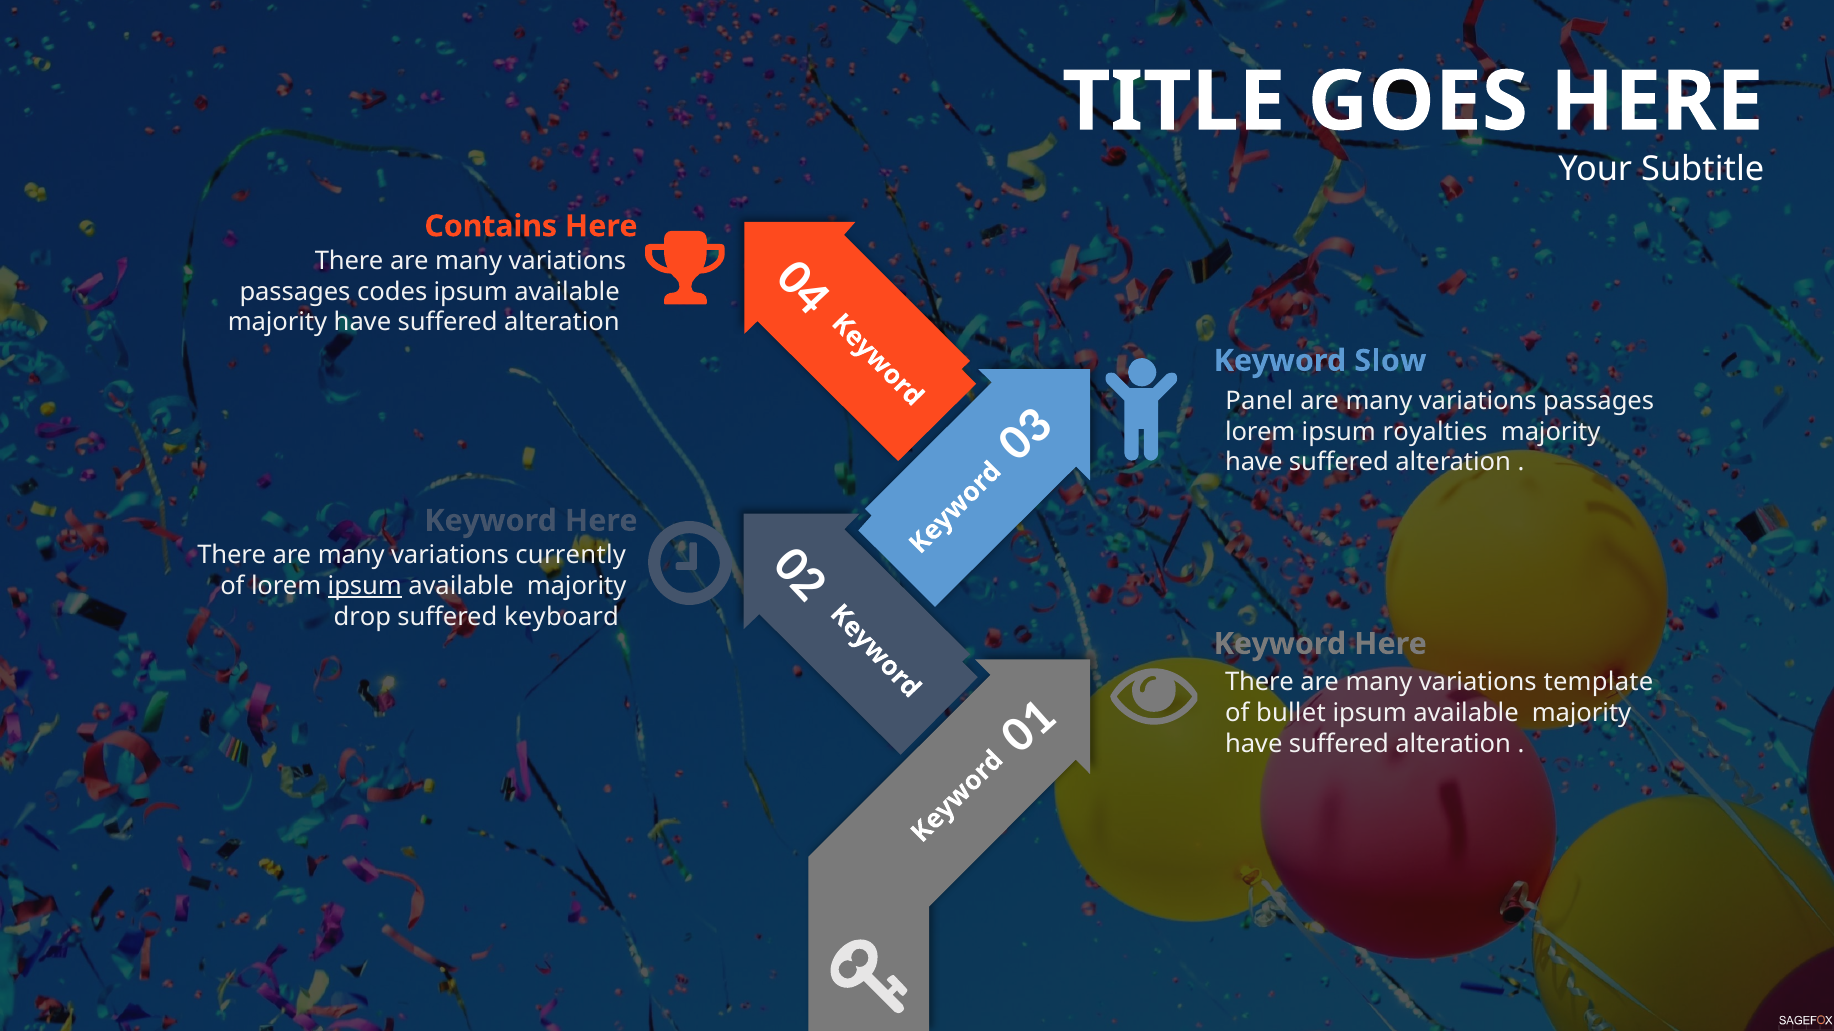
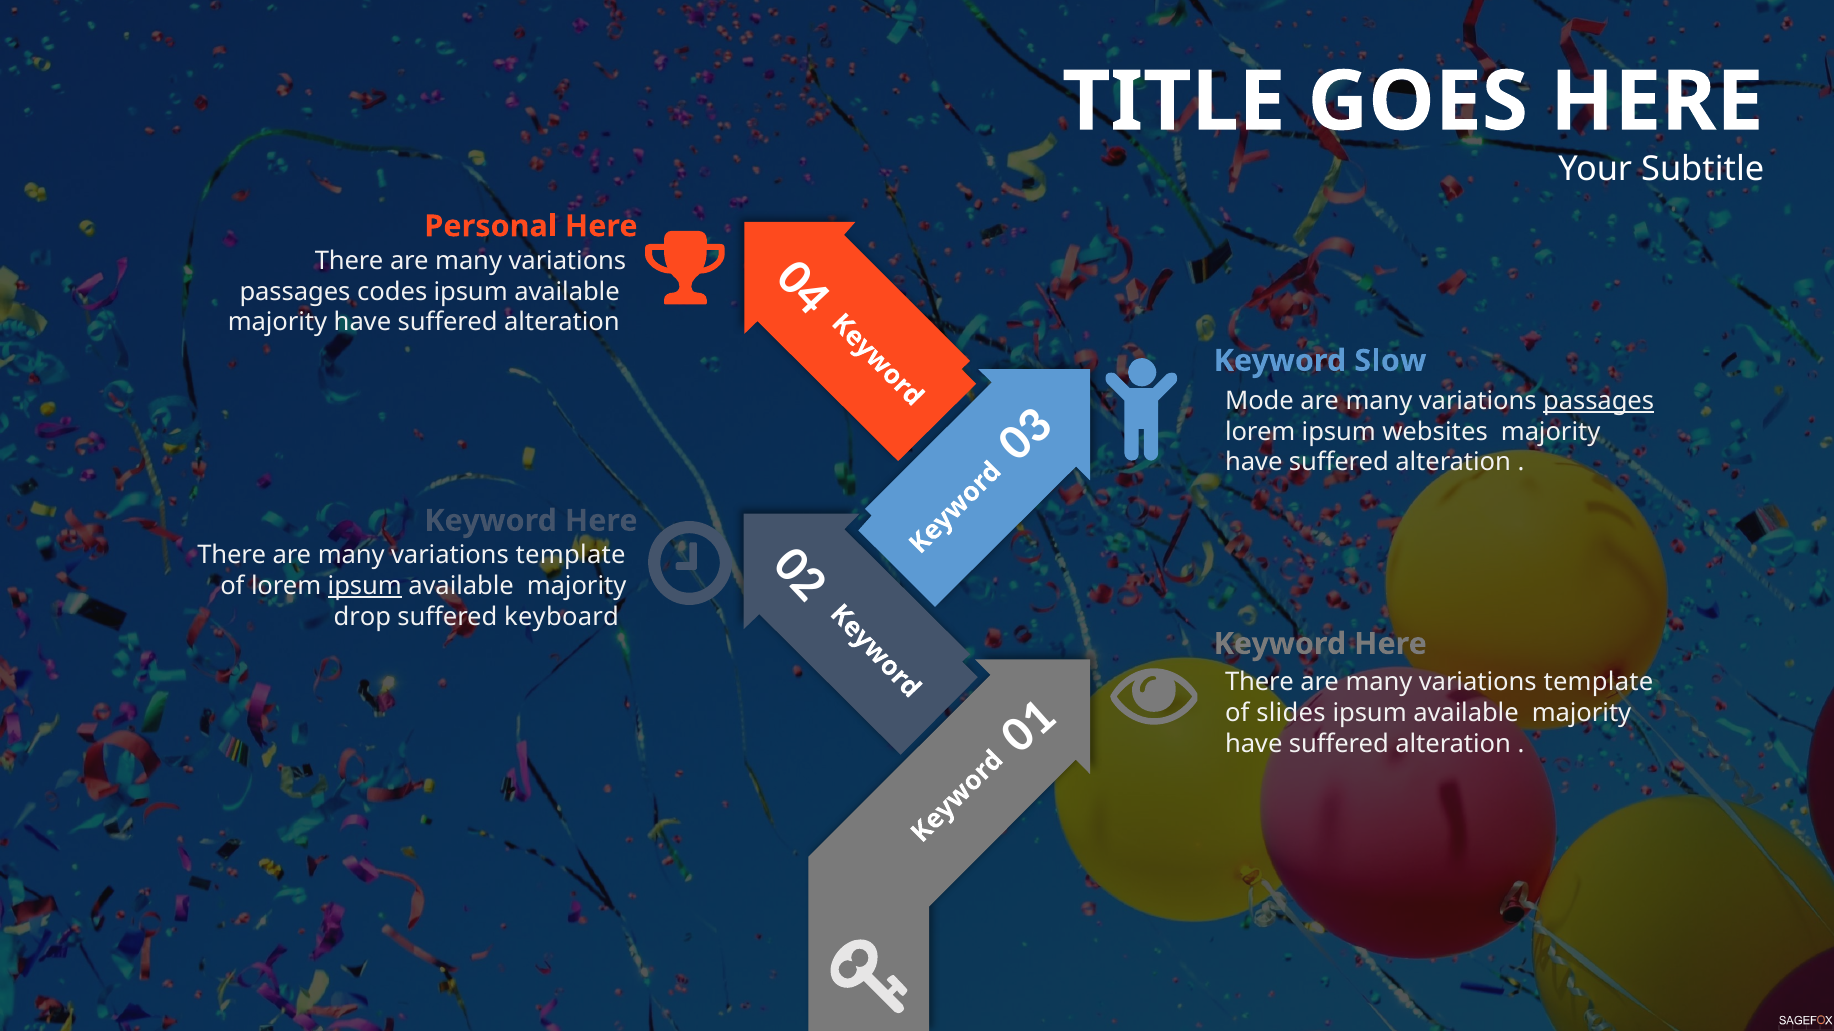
Contains: Contains -> Personal
Panel: Panel -> Mode
passages at (1599, 401) underline: none -> present
royalties: royalties -> websites
currently at (571, 556): currently -> template
bullet: bullet -> slides
